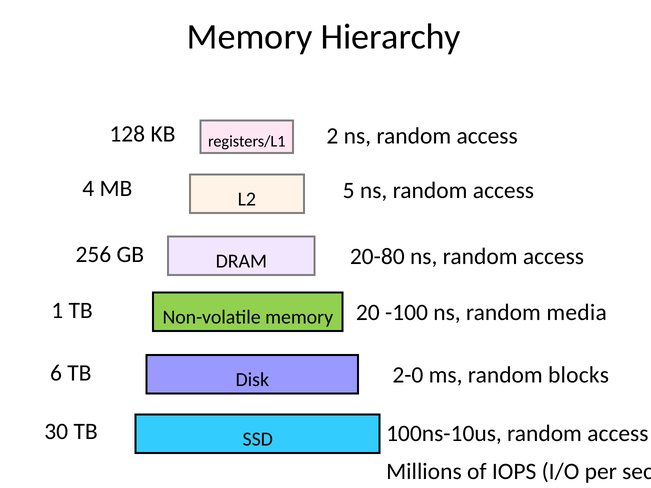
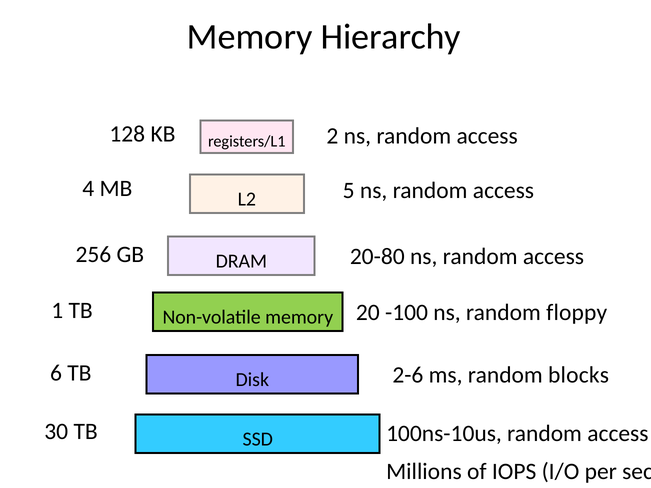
media: media -> floppy
2-0: 2-0 -> 2-6
